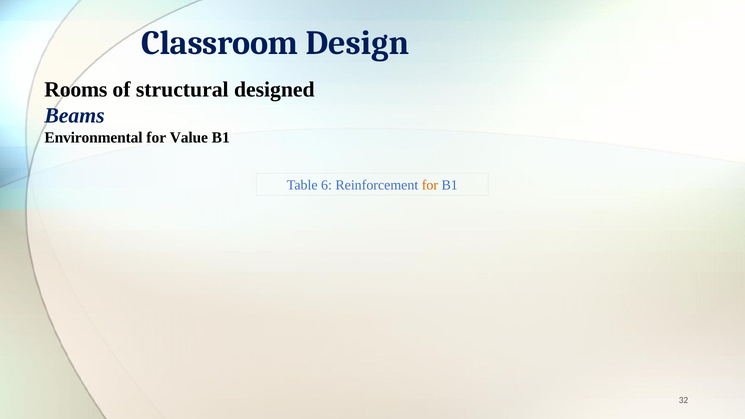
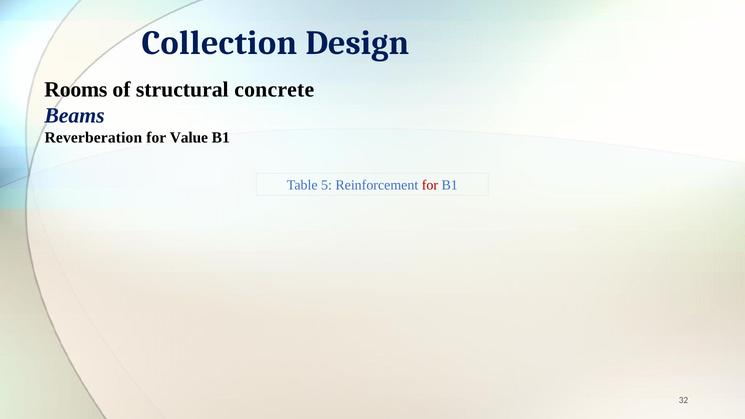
Classroom: Classroom -> Collection
designed: designed -> concrete
Environmental: Environmental -> Reverberation
6: 6 -> 5
for at (430, 185) colour: orange -> red
